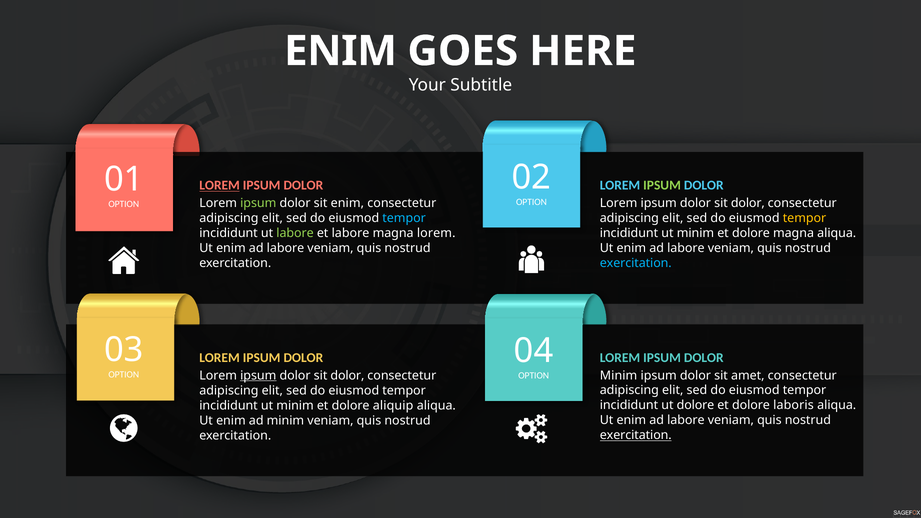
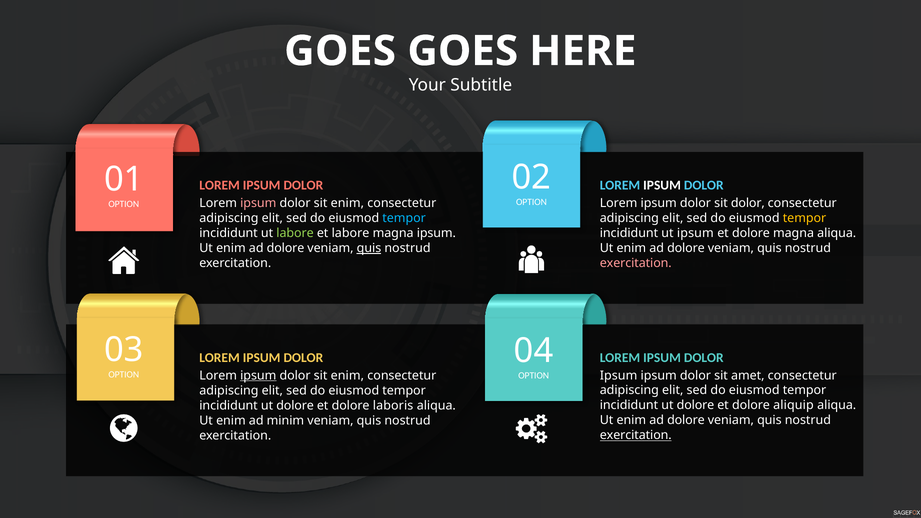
ENIM at (340, 51): ENIM -> GOES
IPSUM at (662, 185) colour: light green -> white
LOREM at (220, 185) underline: present -> none
ipsum at (258, 203) colour: light green -> pink
minim at (695, 233): minim -> ipsum
magna lorem: lorem -> ipsum
labore at (686, 248): labore -> dolore
labore at (285, 248): labore -> dolore
quis at (369, 248) underline: none -> present
exercitation at (636, 263) colour: light blue -> pink
dolor at (347, 376): dolor -> enim
Minim at (619, 375): Minim -> Ipsum
laboris: laboris -> aliquip
minim at (295, 405): minim -> dolore
aliquip: aliquip -> laboris
labore at (686, 420): labore -> dolore
